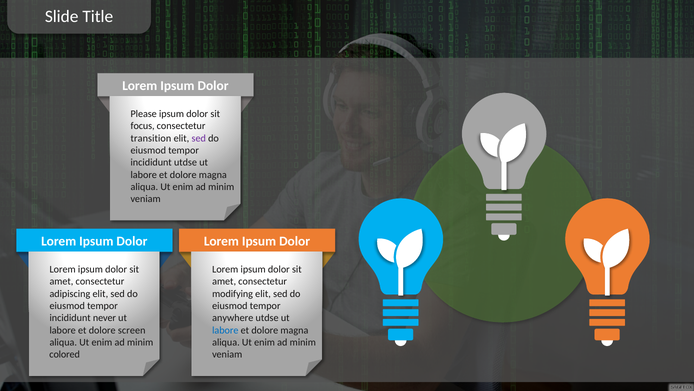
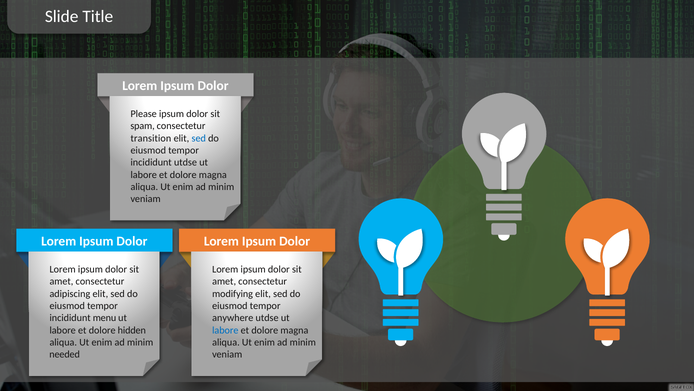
focus: focus -> spam
sed at (199, 138) colour: purple -> blue
never: never -> menu
screen: screen -> hidden
colored: colored -> needed
